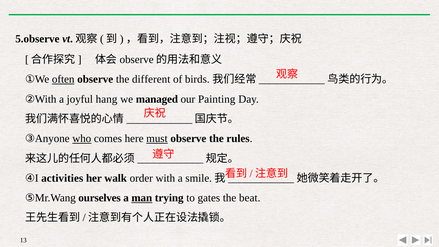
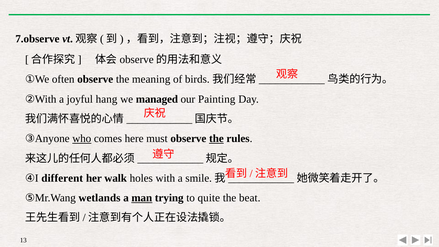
5.observe: 5.observe -> 7.observe
often underline: present -> none
different: different -> meaning
must underline: present -> none
the at (216, 139) underline: none -> present
activities: activities -> different
order: order -> holes
ourselves: ourselves -> wetlands
gates: gates -> quite
